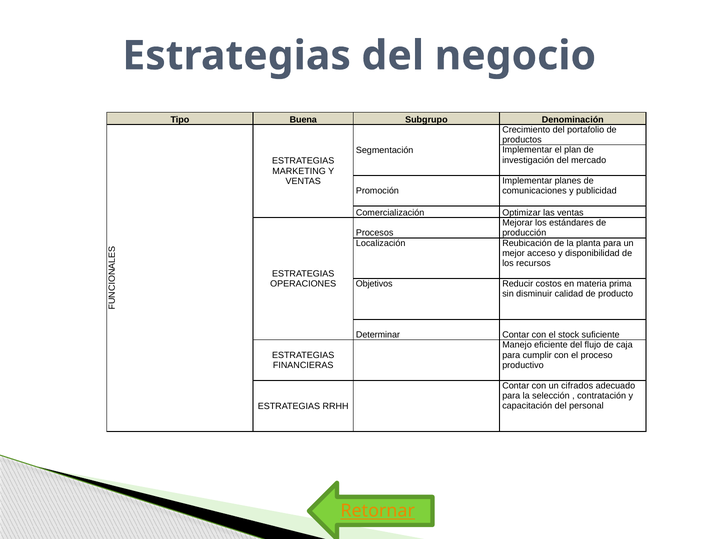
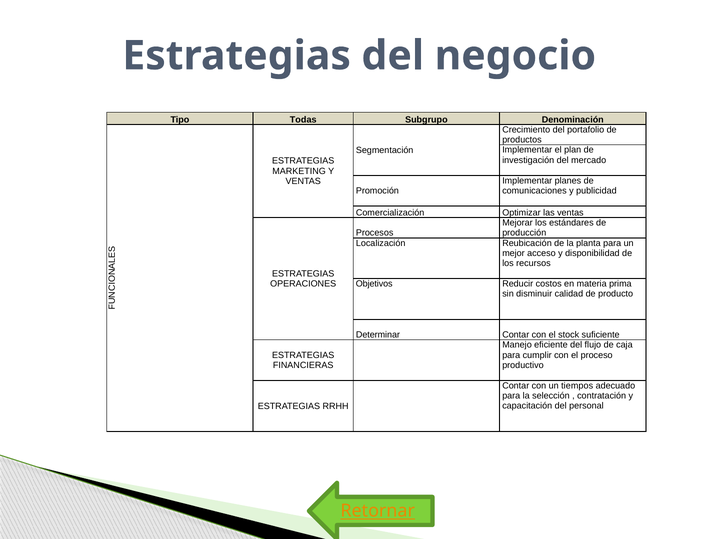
Buena: Buena -> Todas
cifrados: cifrados -> tiempos
